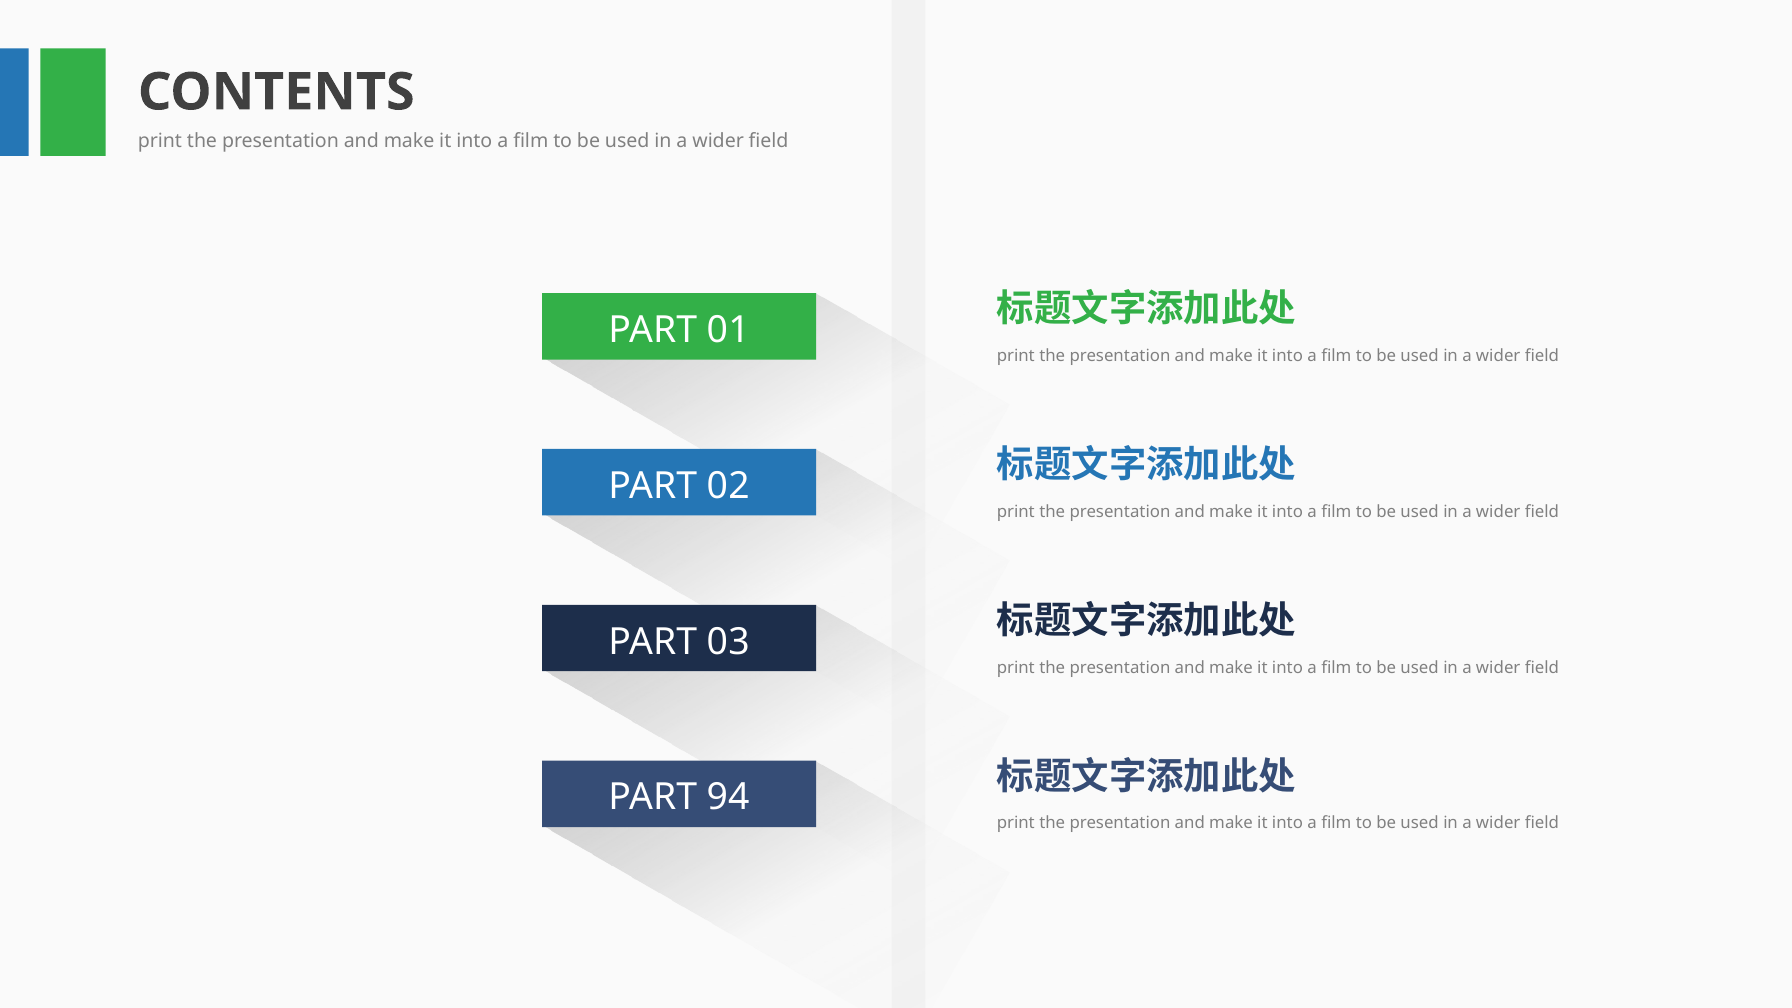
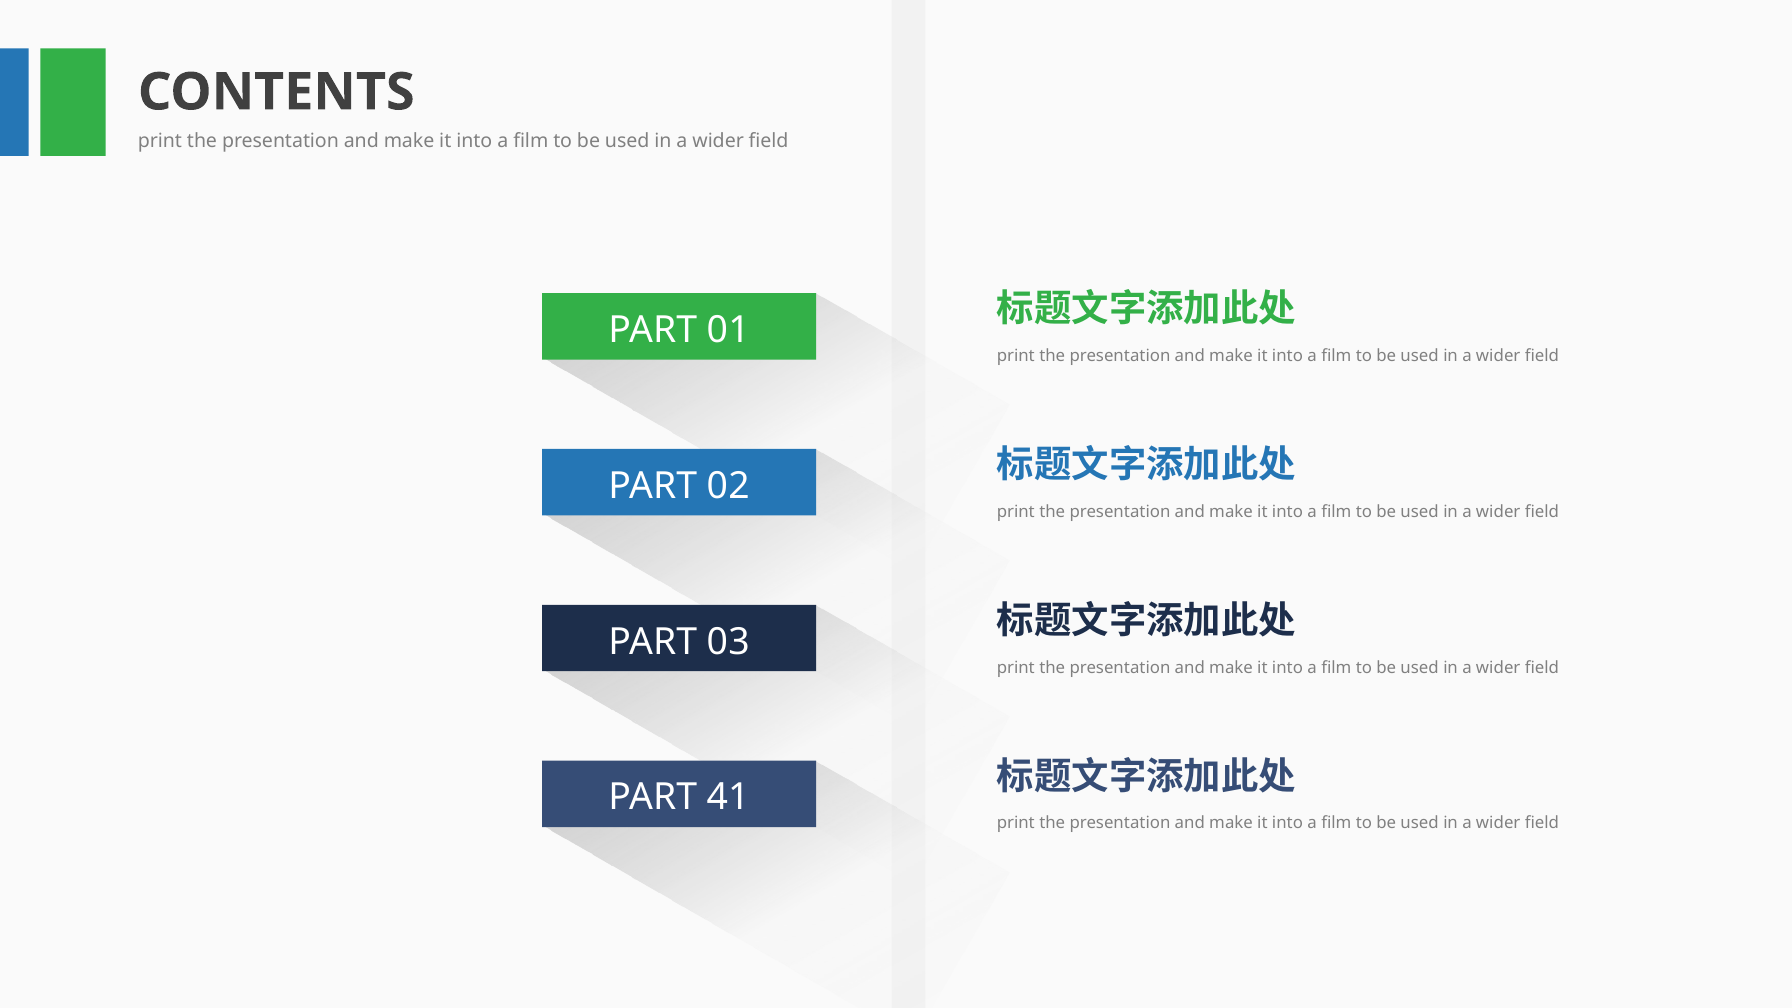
94: 94 -> 41
